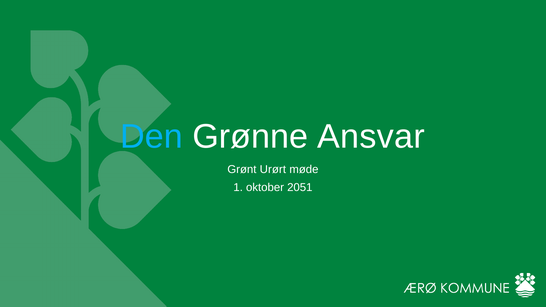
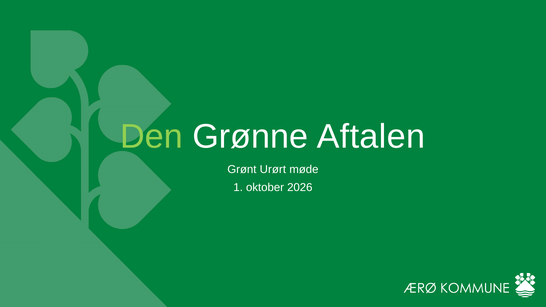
Den colour: light blue -> light green
Ansvar: Ansvar -> Aftalen
2051: 2051 -> 2026
